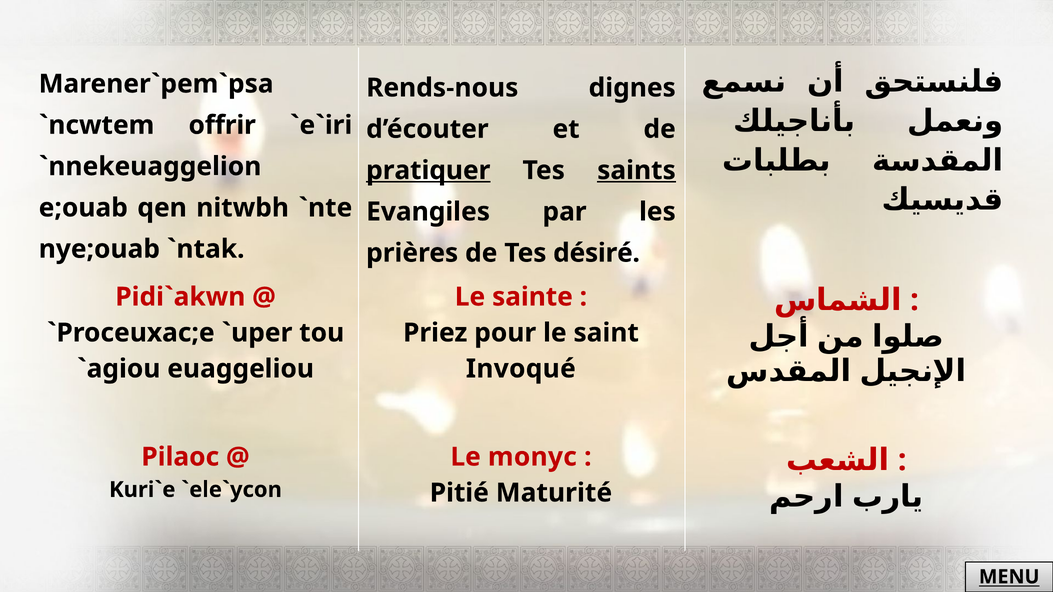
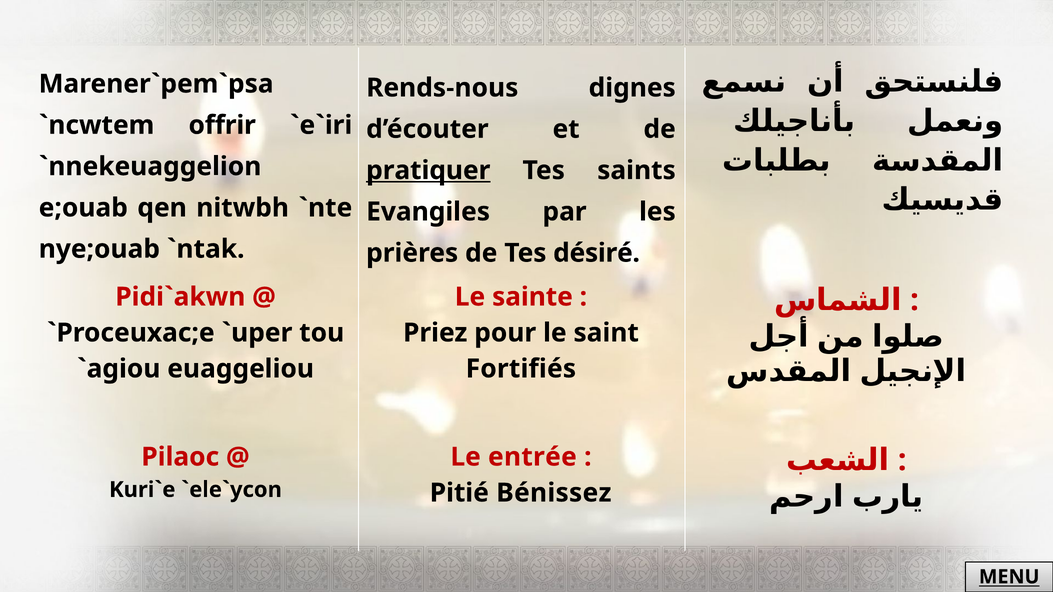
saints underline: present -> none
Invoqué: Invoqué -> Fortifiés
monyc: monyc -> entrée
Maturité: Maturité -> Bénissez
